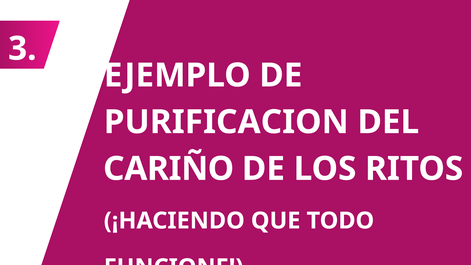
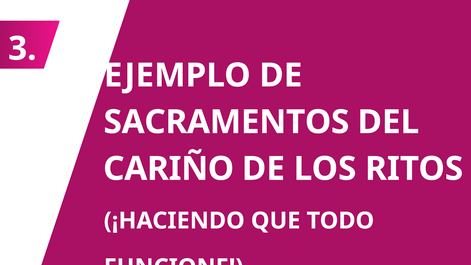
PURIFICACION: PURIFICACION -> SACRAMENTOS
